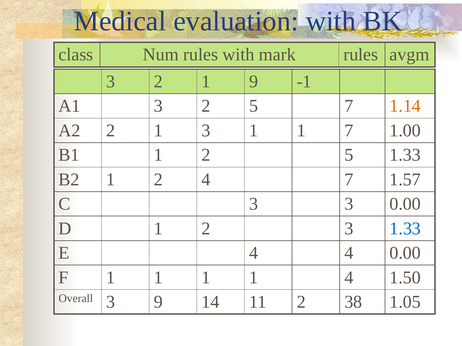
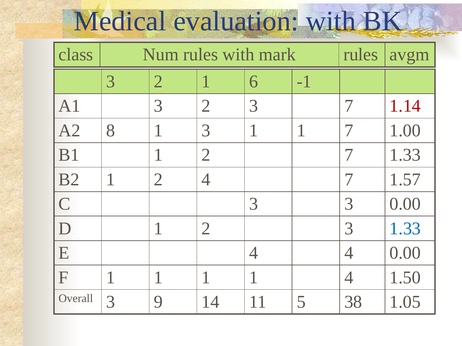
1 9: 9 -> 6
3 2 5: 5 -> 3
1.14 colour: orange -> red
A2 2: 2 -> 8
1 2 5: 5 -> 7
11 2: 2 -> 5
